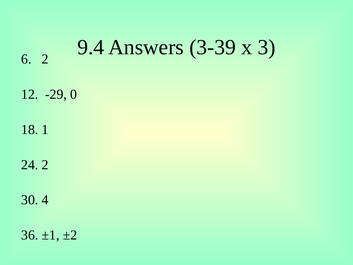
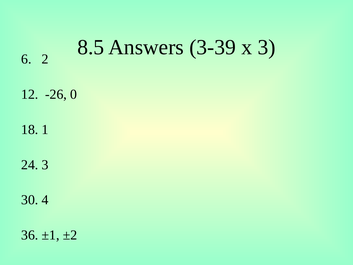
9.4: 9.4 -> 8.5
-29: -29 -> -26
24 2: 2 -> 3
